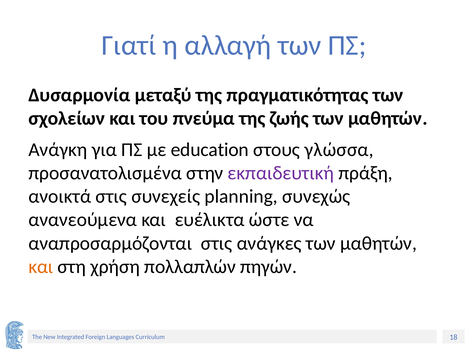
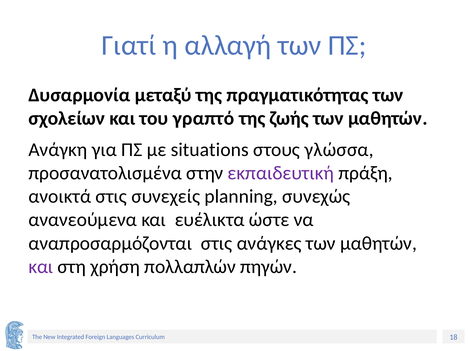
πνεύμα: πνεύμα -> γραπτό
education: education -> situations
και at (41, 267) colour: orange -> purple
